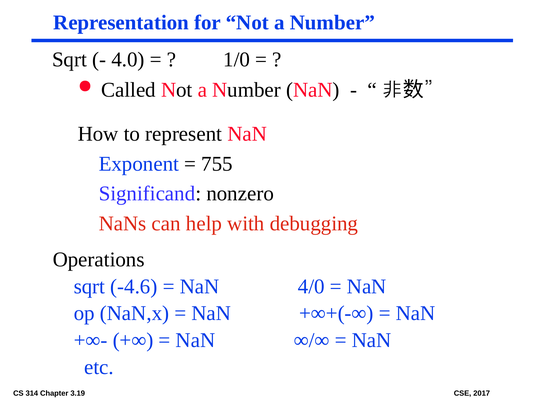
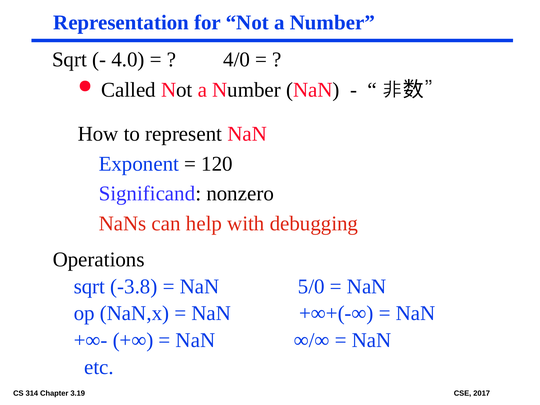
1/0: 1/0 -> 4/0
755: 755 -> 120
-4.6: -4.6 -> -3.8
4/0: 4/0 -> 5/0
